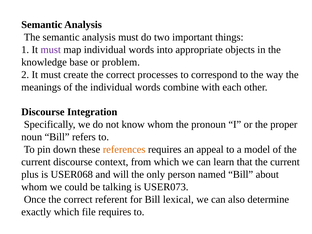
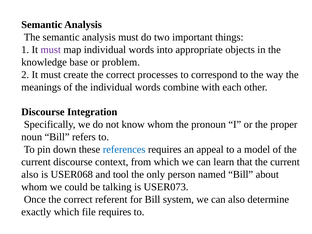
references colour: orange -> blue
plus at (30, 174): plus -> also
will: will -> tool
lexical: lexical -> system
